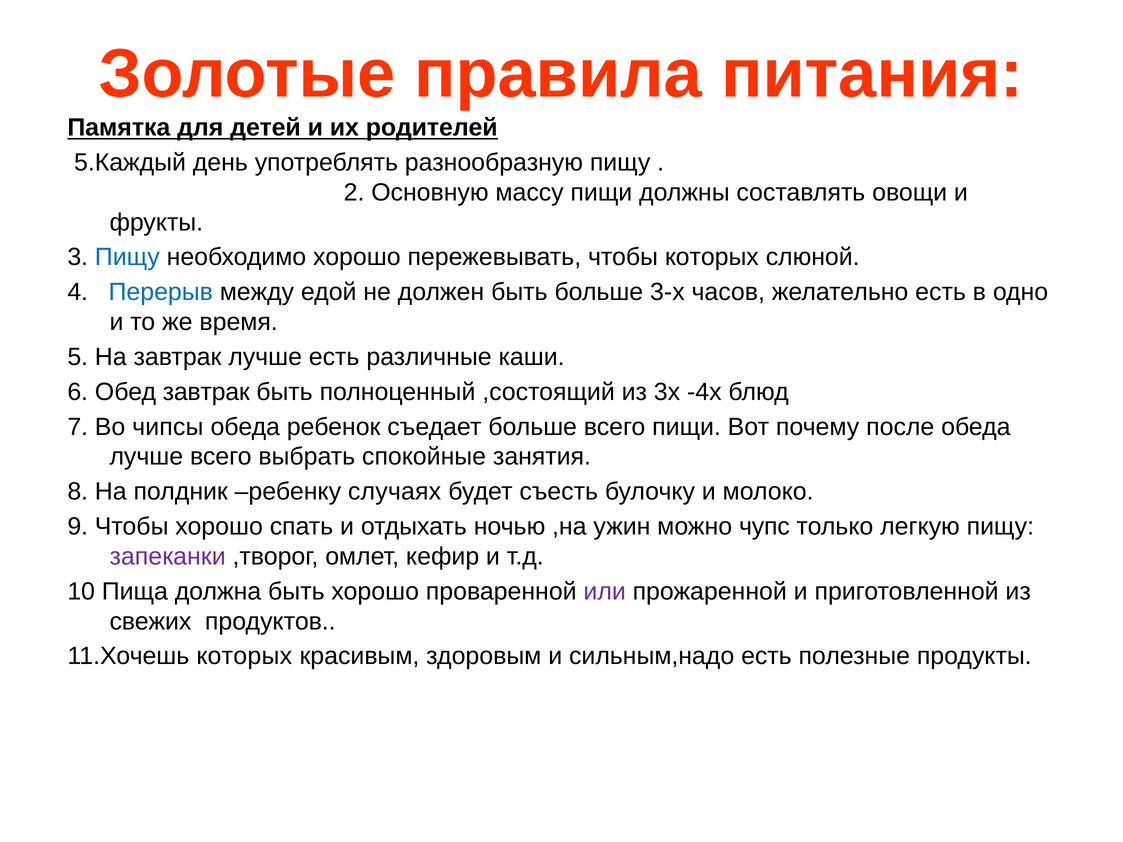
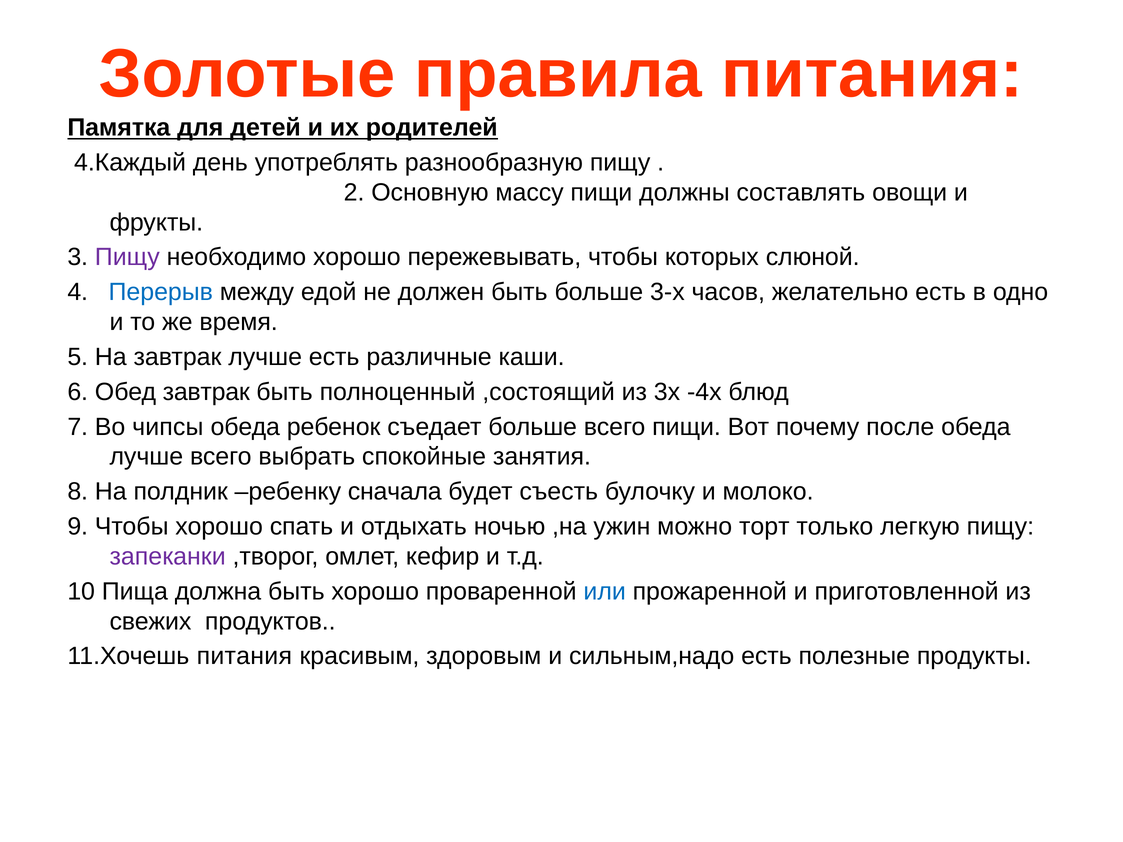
5.Каждый: 5.Каждый -> 4.Каждый
Пищу at (127, 257) colour: blue -> purple
случаях: случаях -> сначала
чупс: чупс -> торт
или colour: purple -> blue
11.Хочешь которых: которых -> питания
